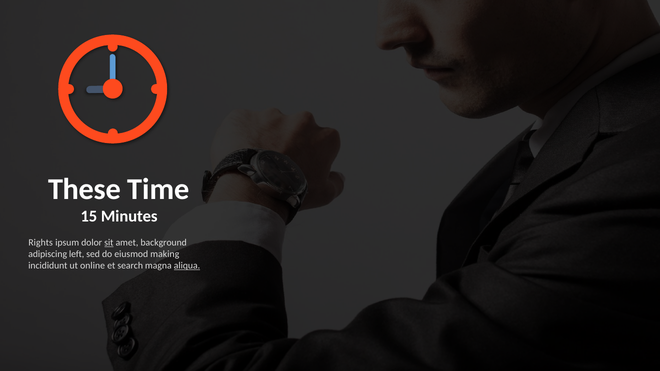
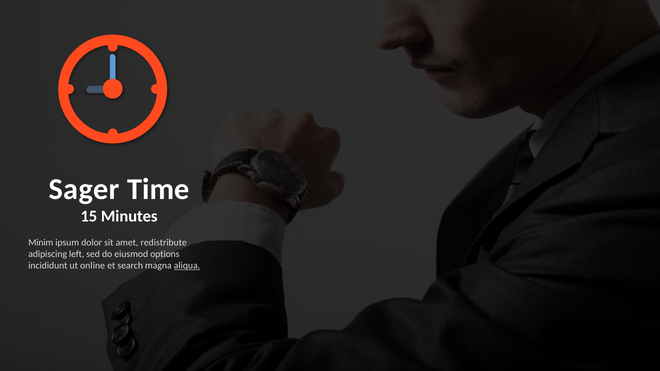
These: These -> Sager
Rights: Rights -> Minim
sit underline: present -> none
background: background -> redistribute
making: making -> options
